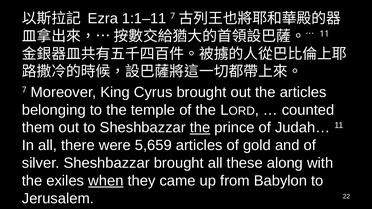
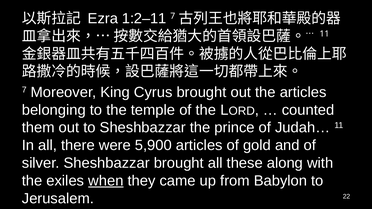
1:1–11: 1:1–11 -> 1:2–11
the at (200, 128) underline: present -> none
5,659: 5,659 -> 5,900
